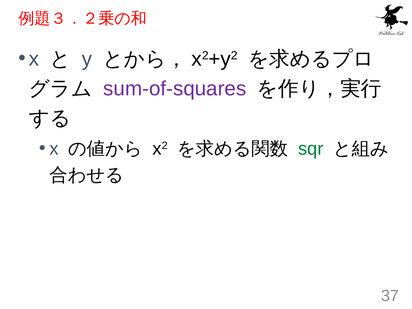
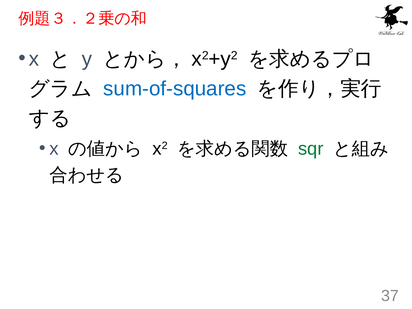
sum-of-squares colour: purple -> blue
